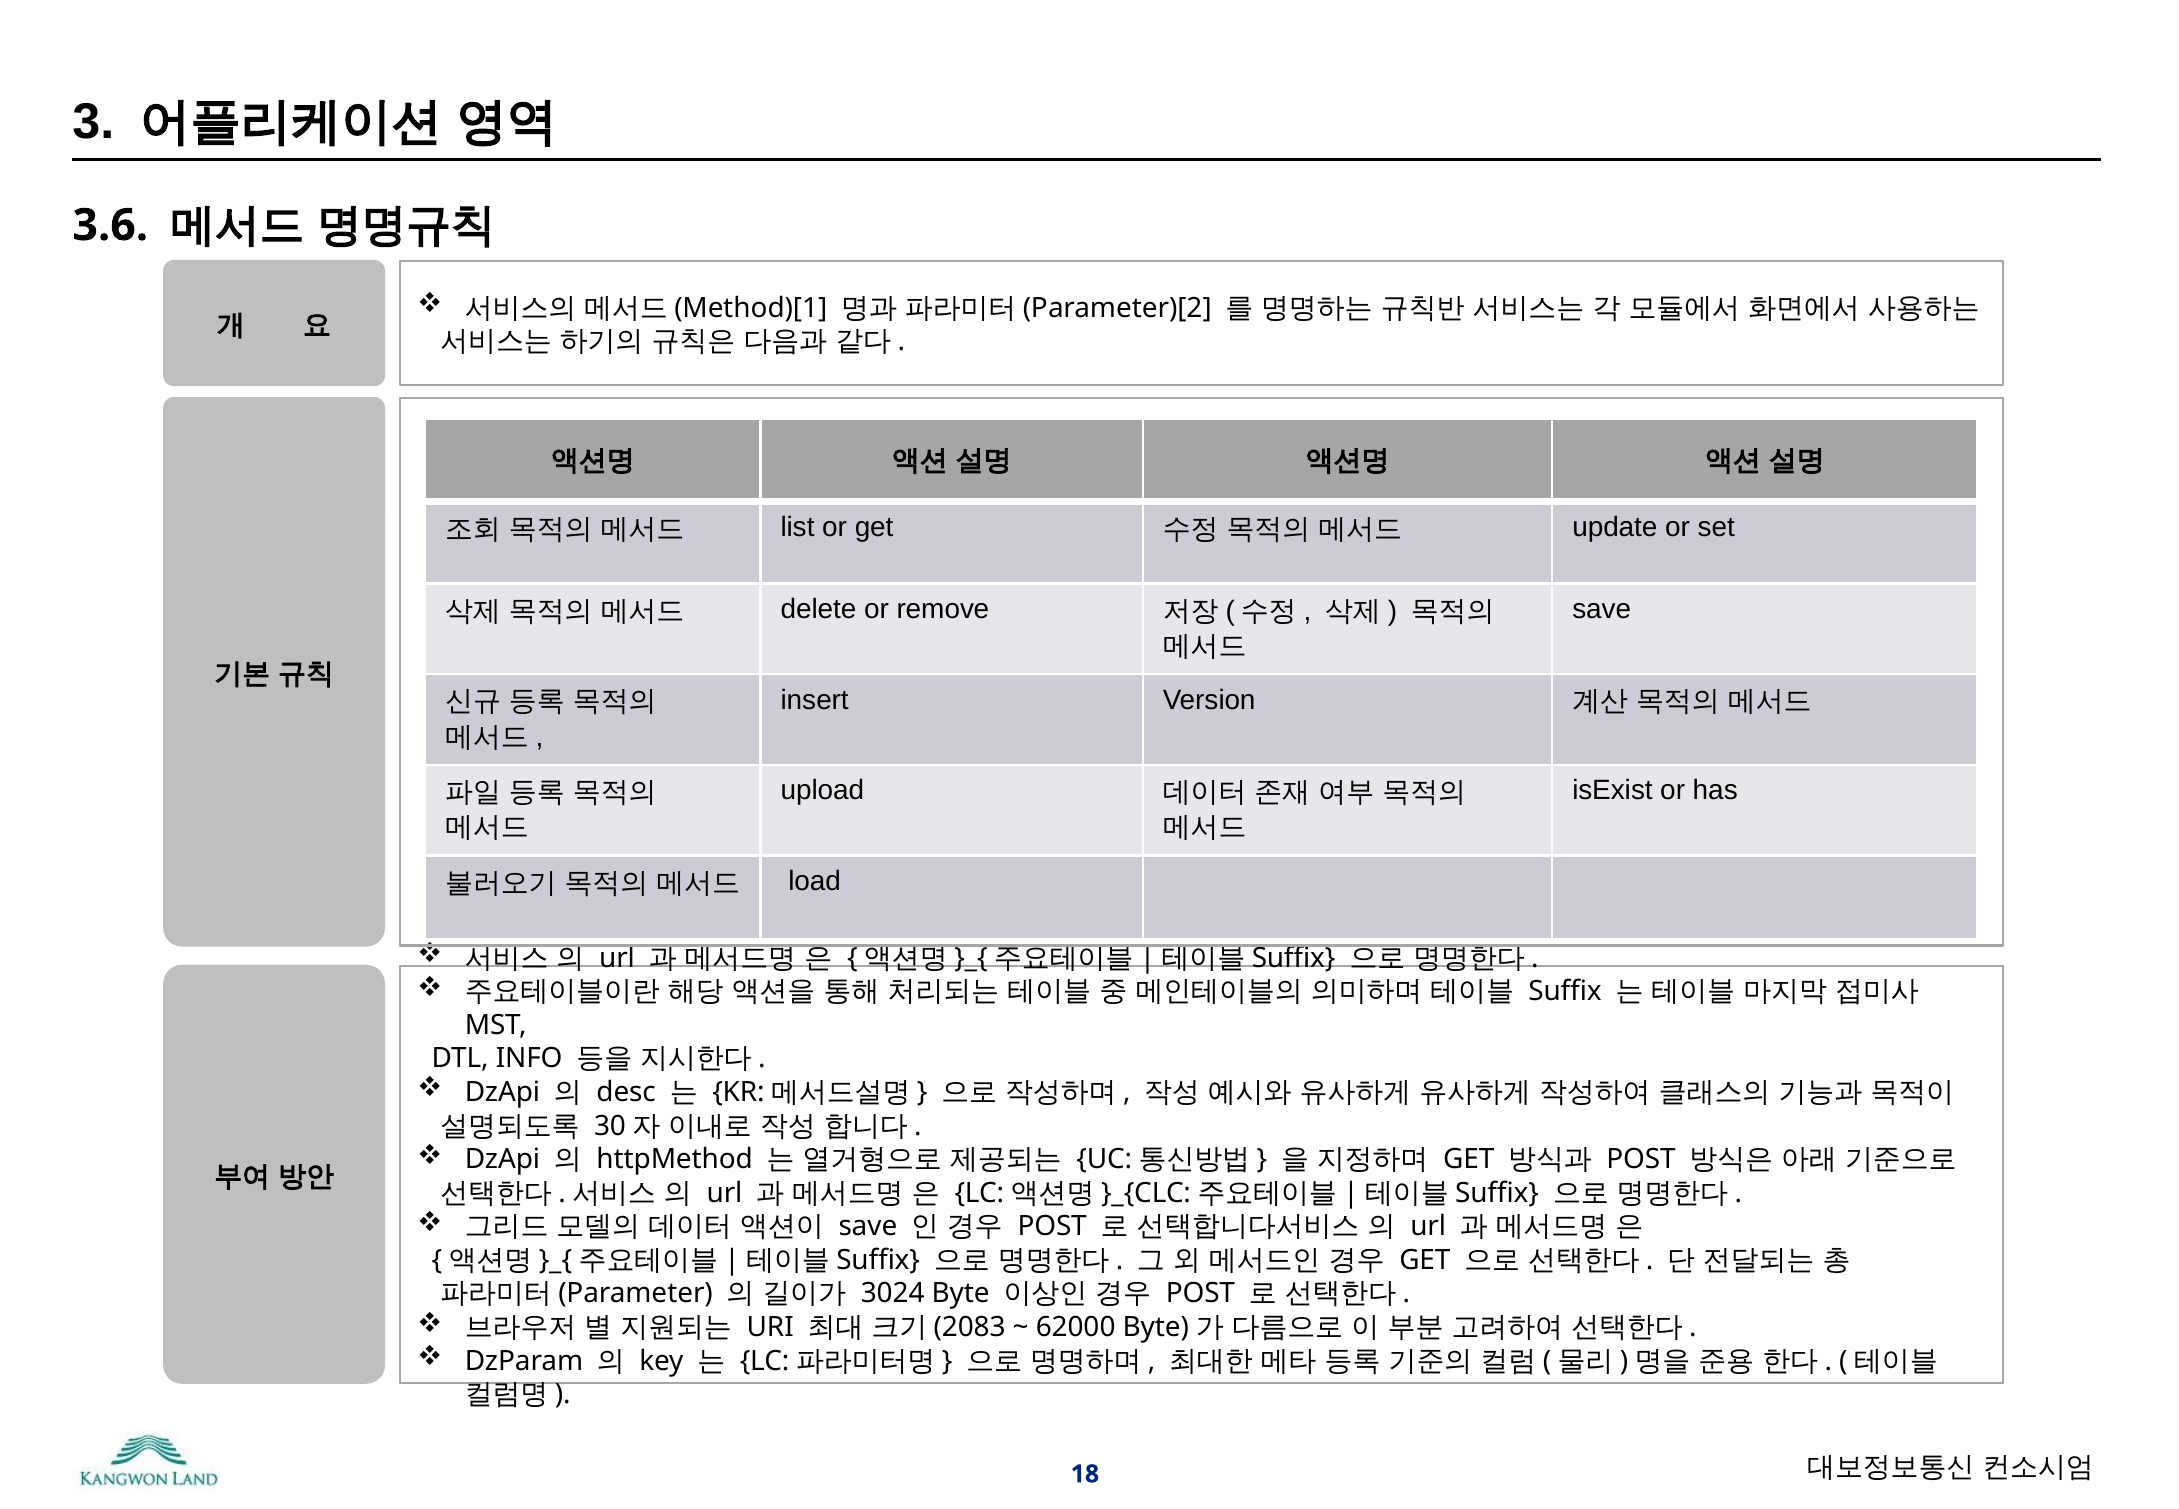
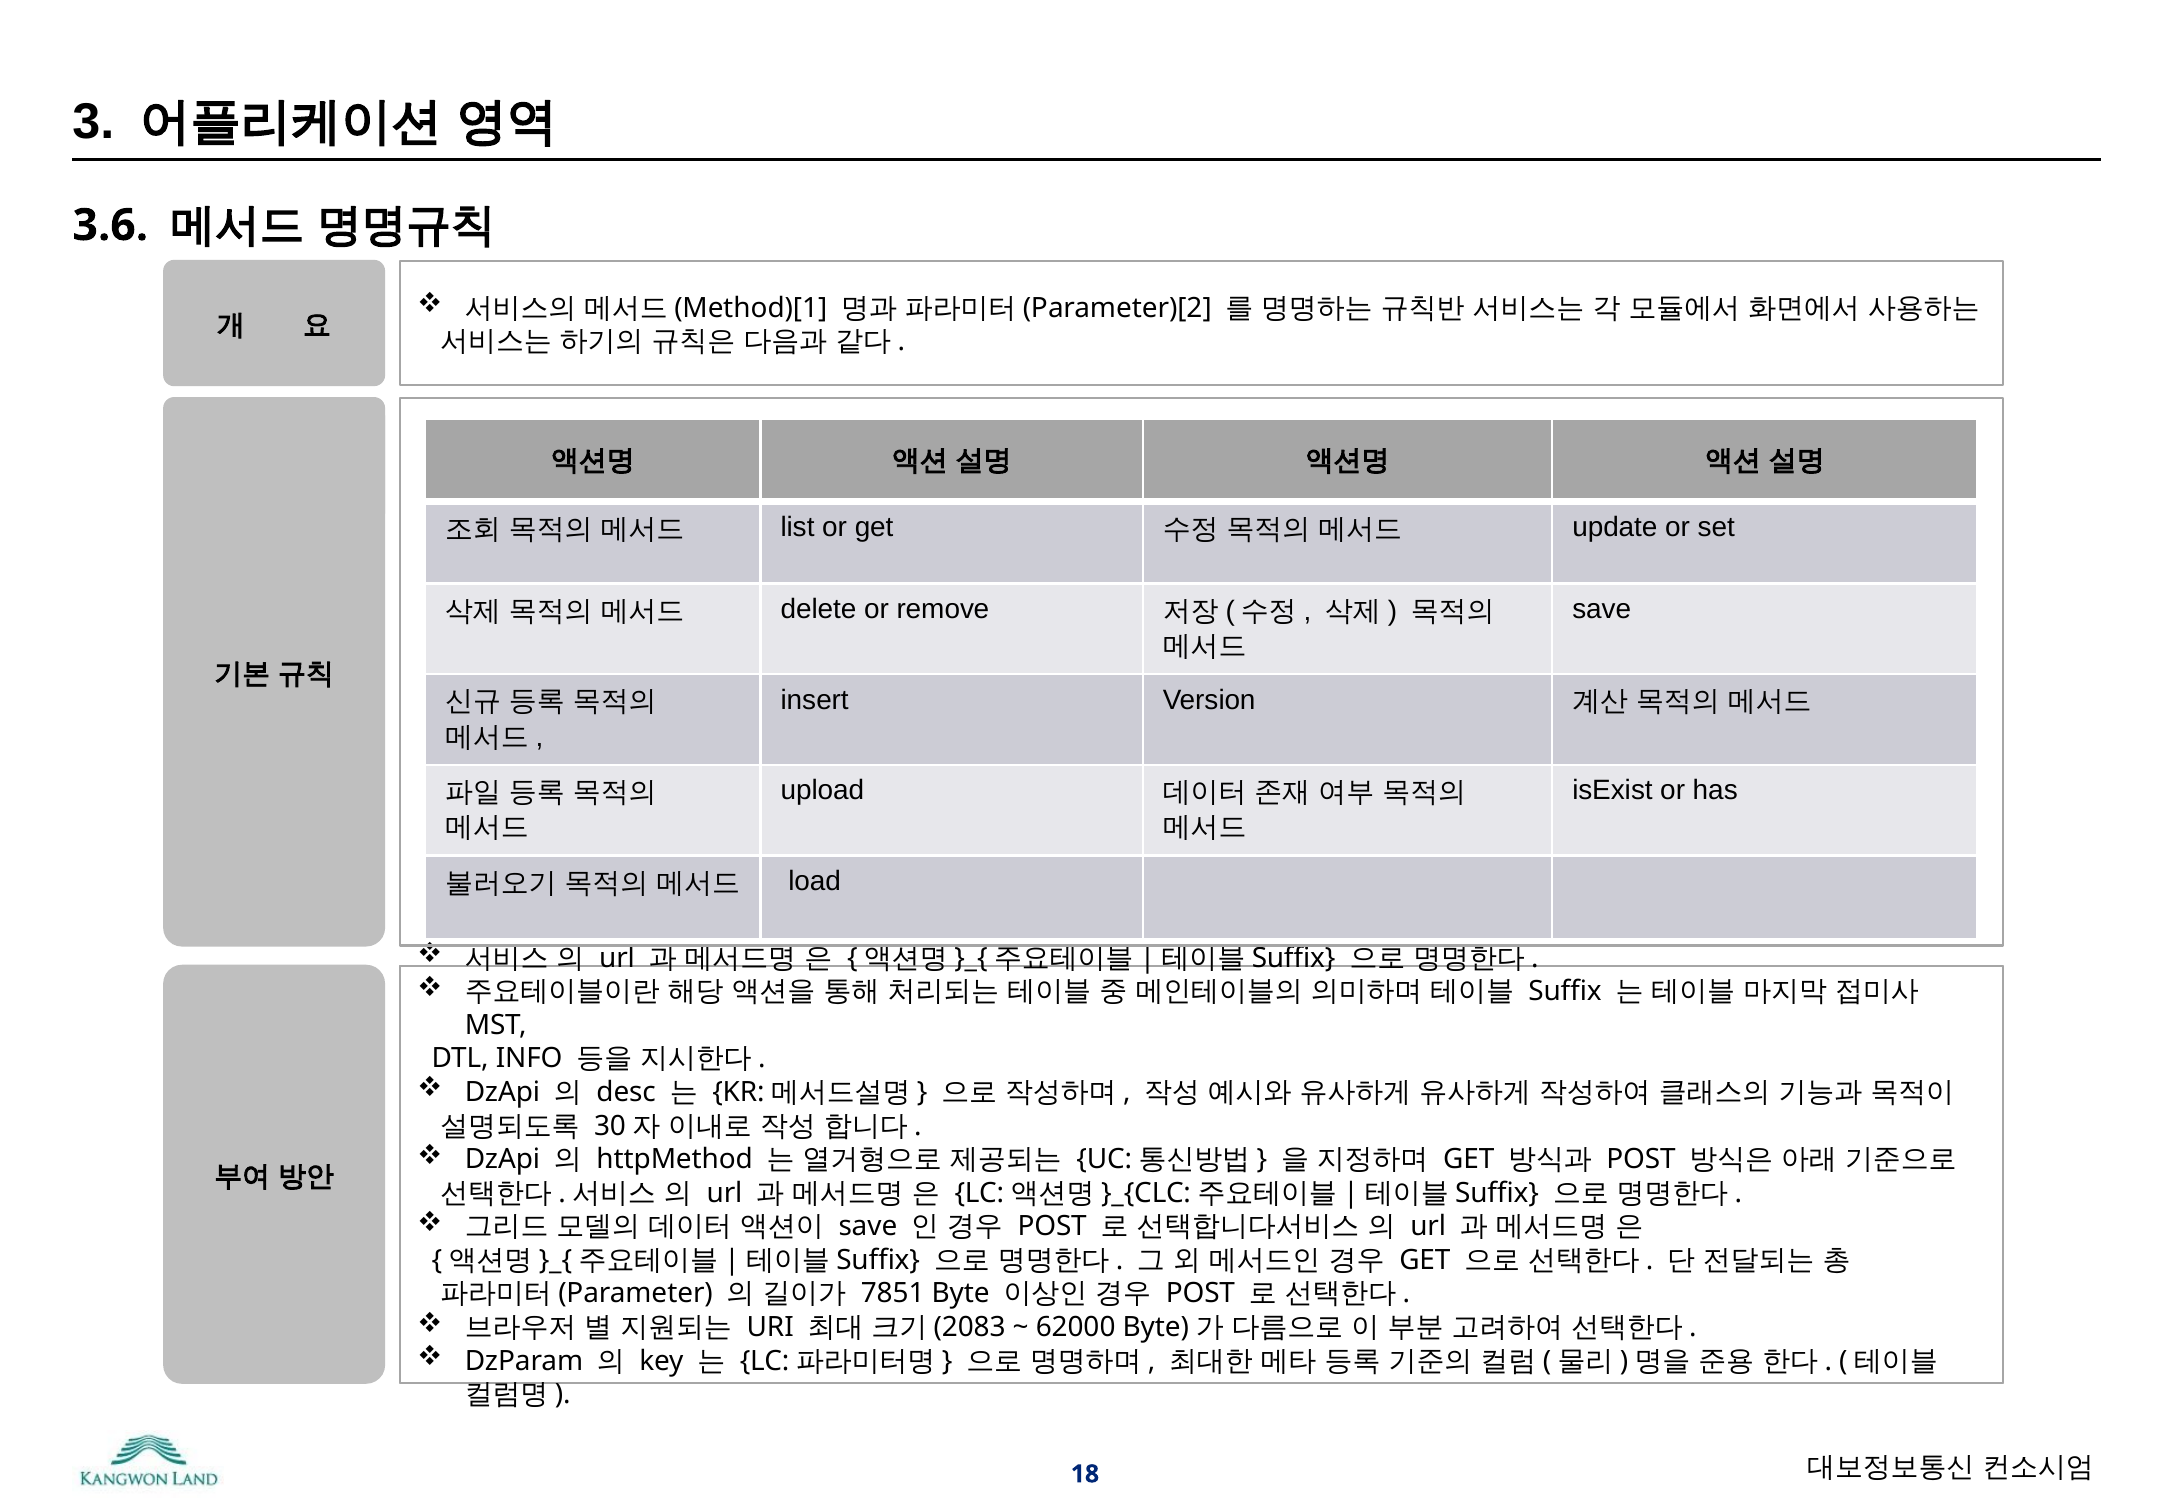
3024: 3024 -> 7851
